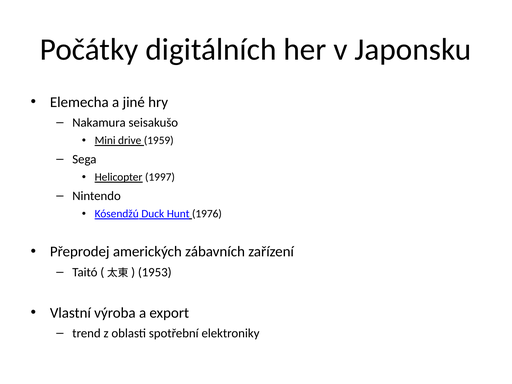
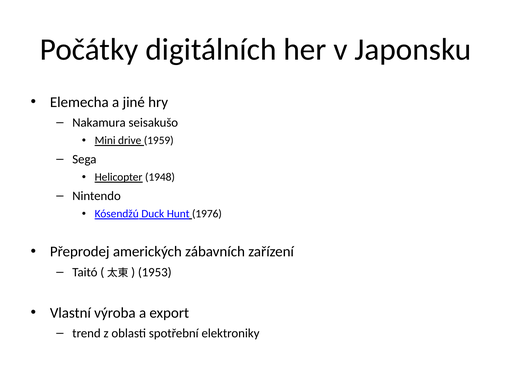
1997: 1997 -> 1948
